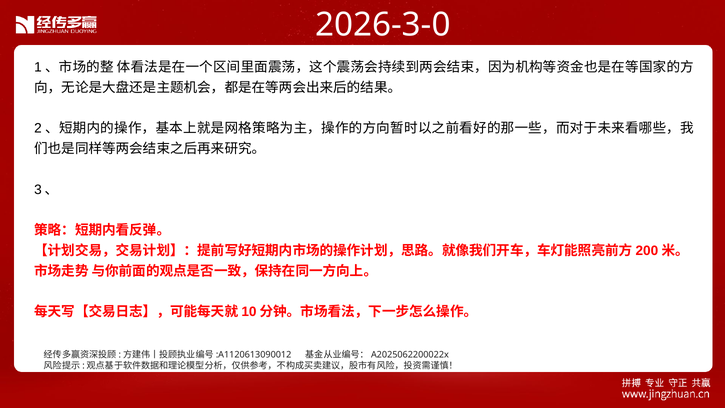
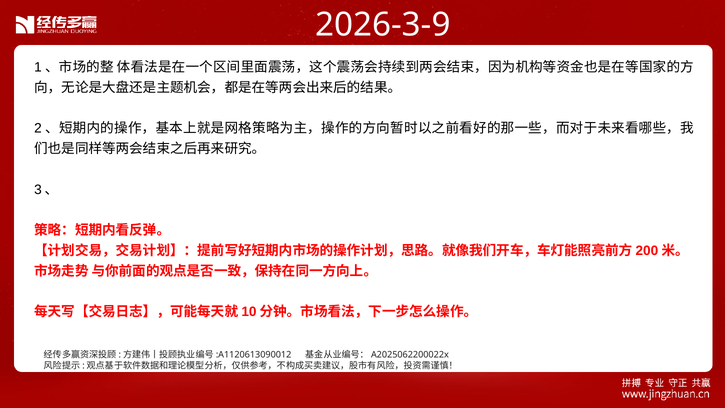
2026-3-0: 2026-3-0 -> 2026-3-9
